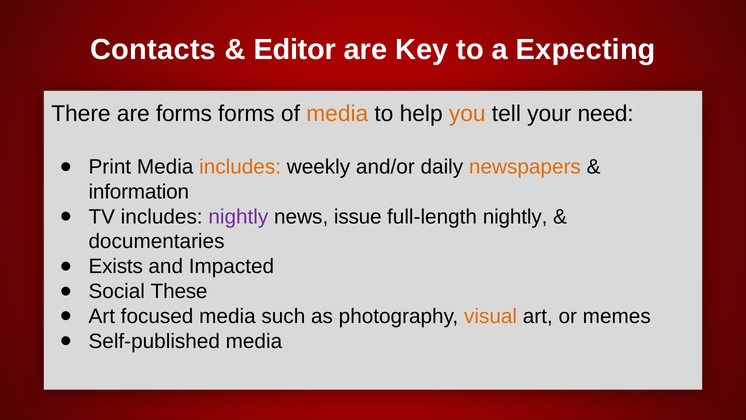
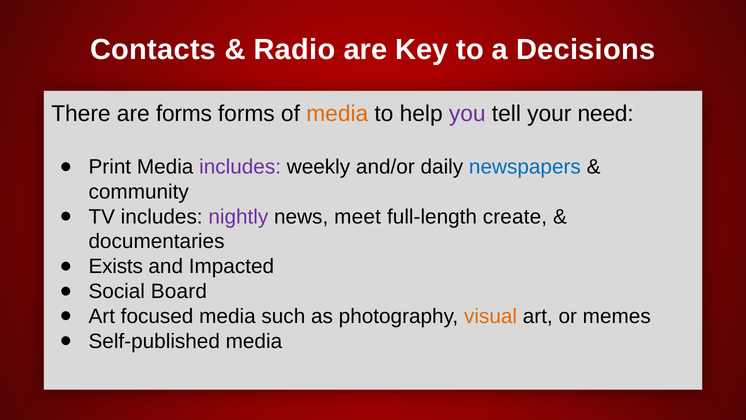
Editor: Editor -> Radio
Expecting: Expecting -> Decisions
you colour: orange -> purple
includes at (240, 167) colour: orange -> purple
newspapers colour: orange -> blue
information: information -> community
issue: issue -> meet
full-length nightly: nightly -> create
These: These -> Board
